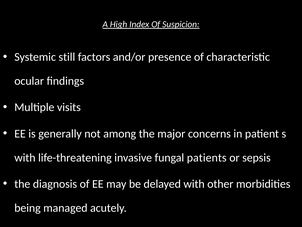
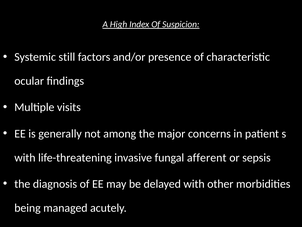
patients: patients -> afferent
